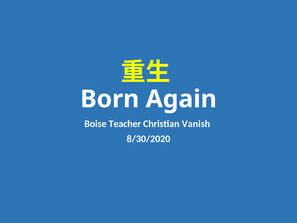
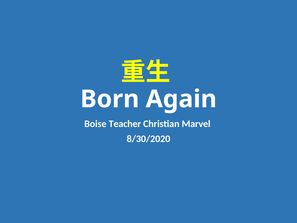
Vanish: Vanish -> Marvel
